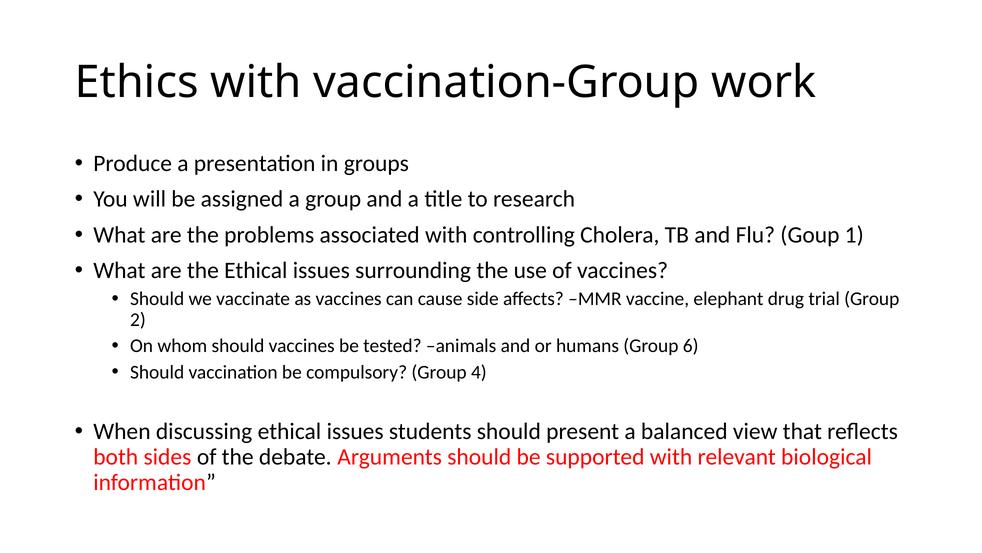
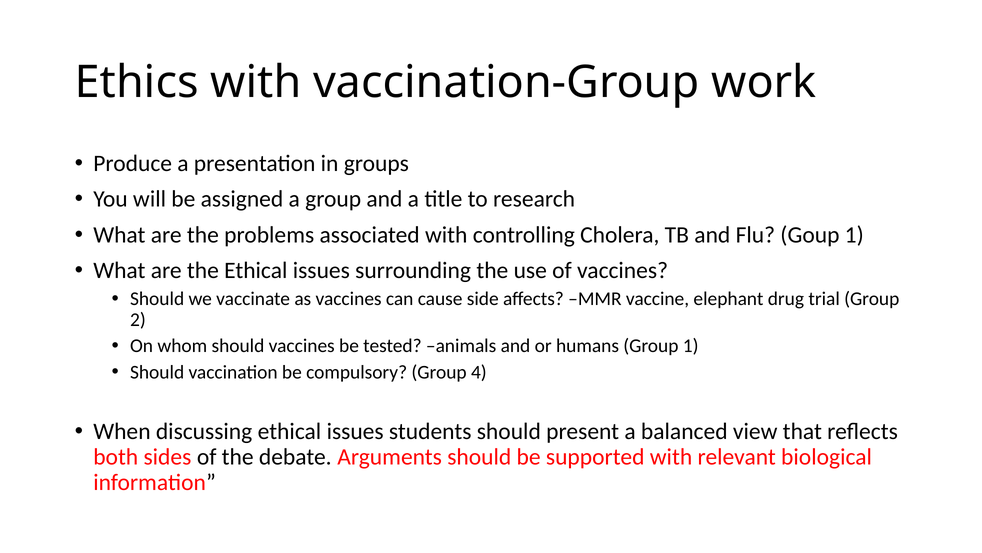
Group 6: 6 -> 1
